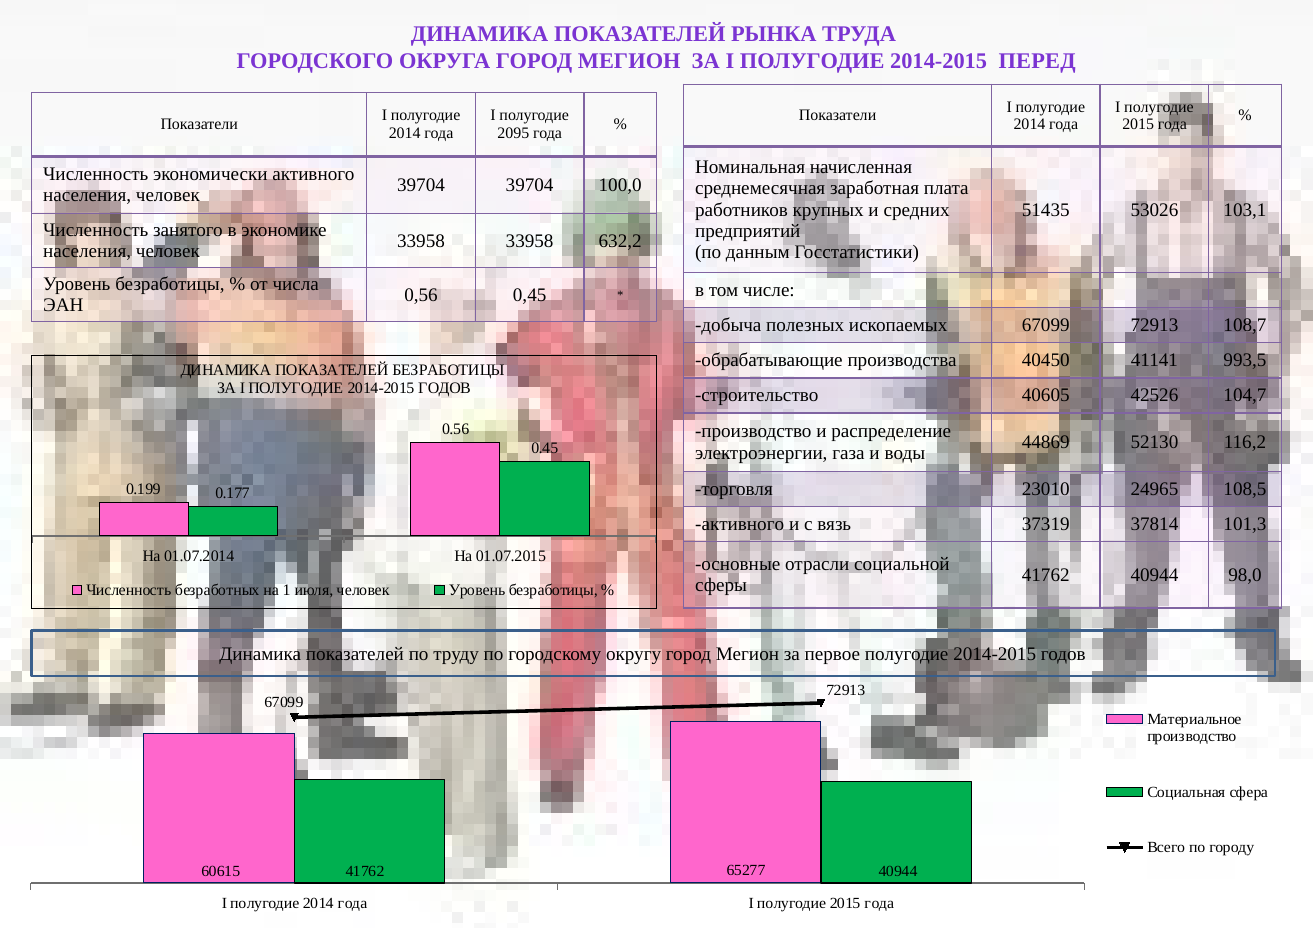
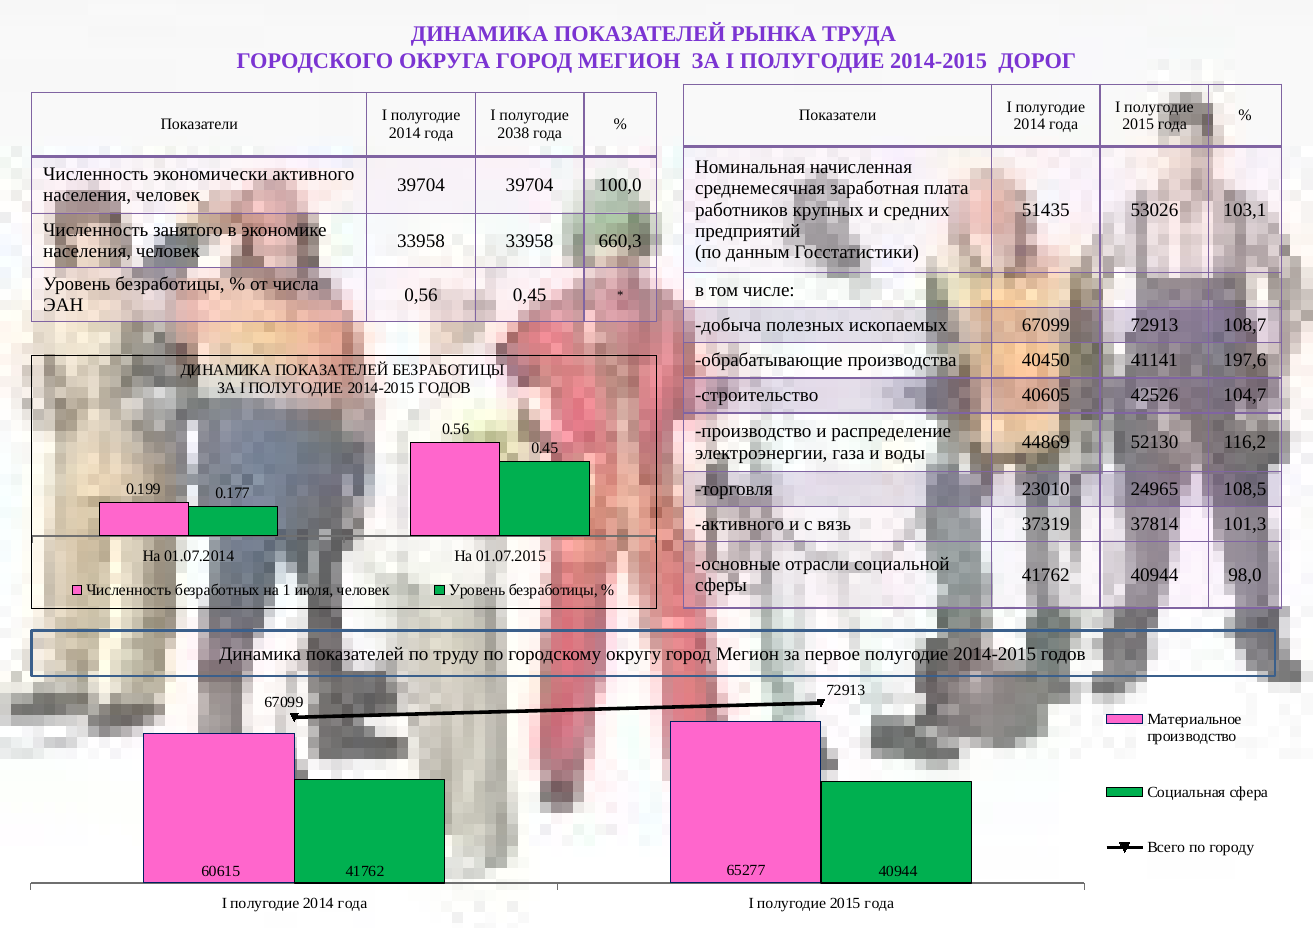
ПЕРЕД: ПЕРЕД -> ДОРОГ
2095: 2095 -> 2038
632,2: 632,2 -> 660,3
993,5: 993,5 -> 197,6
